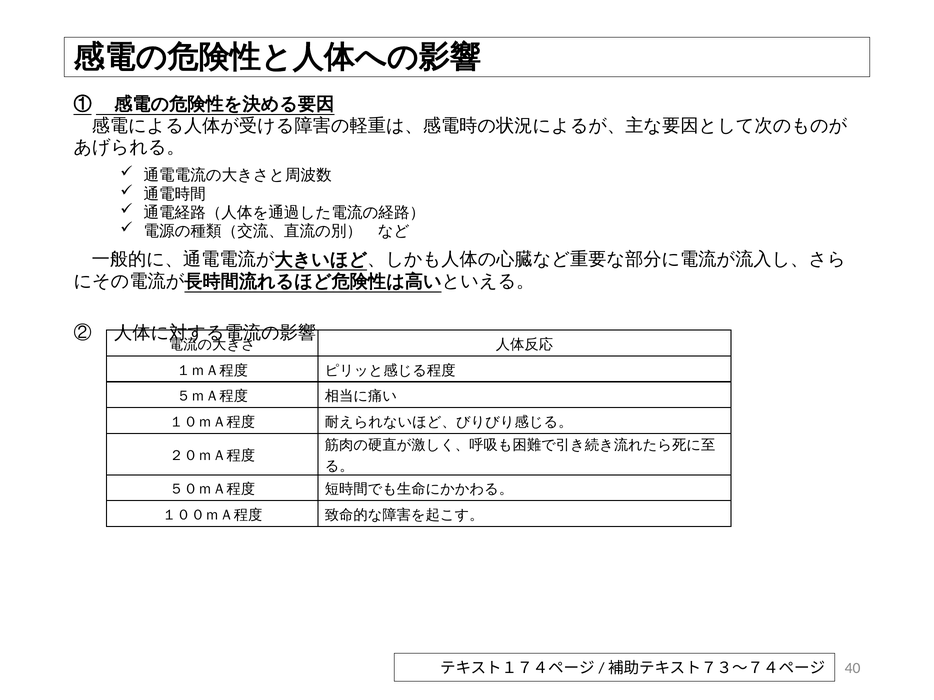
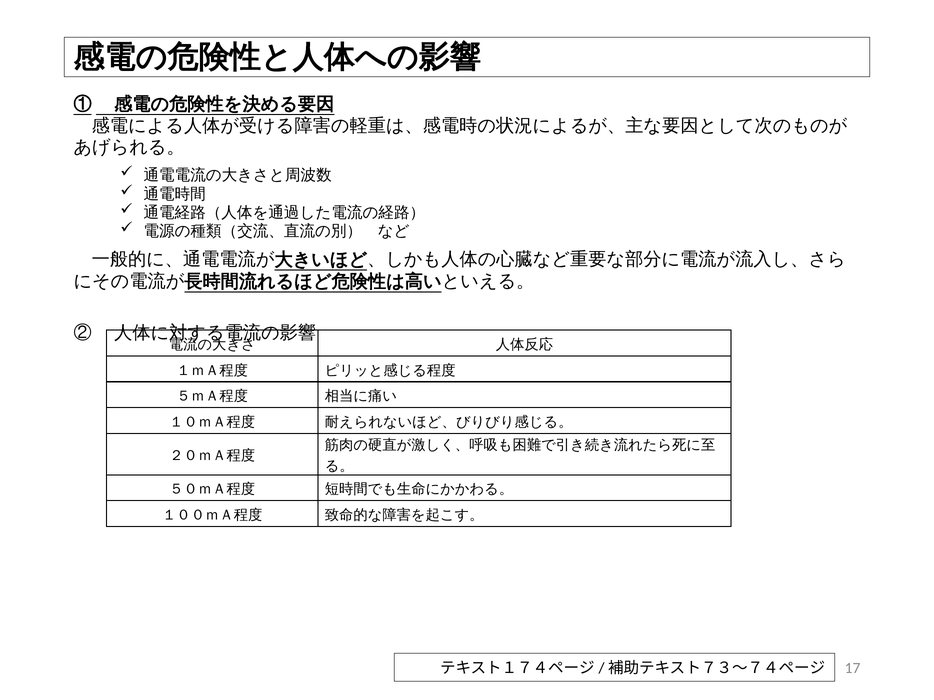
40: 40 -> 17
